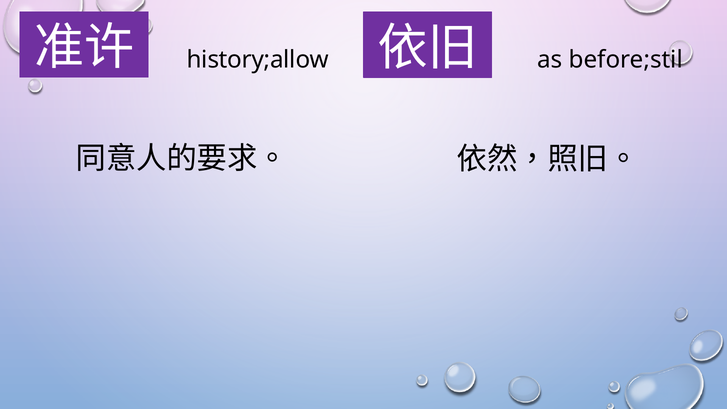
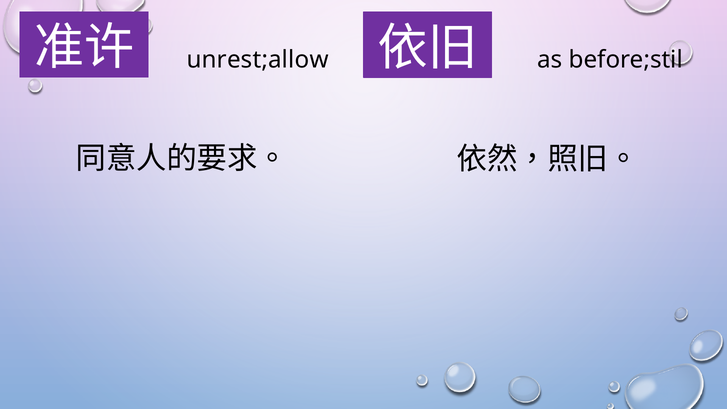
history;allow: history;allow -> unrest;allow
